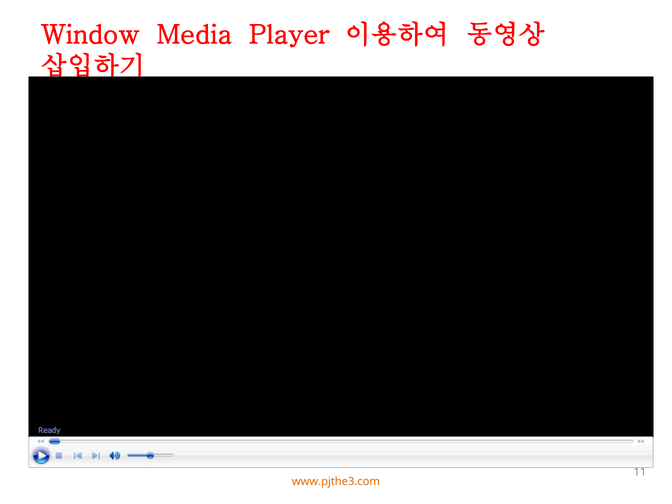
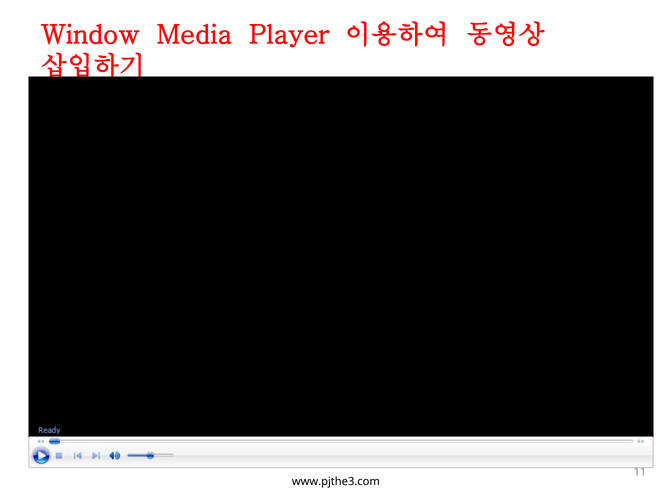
www.pjthe3.com colour: orange -> black
